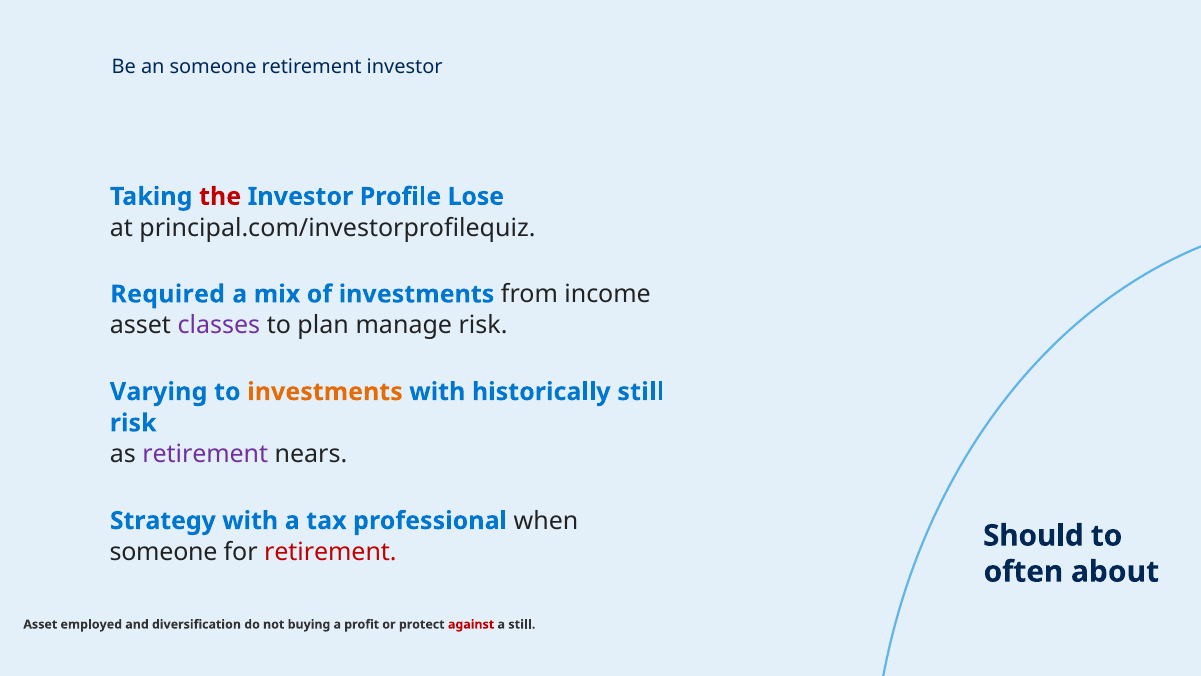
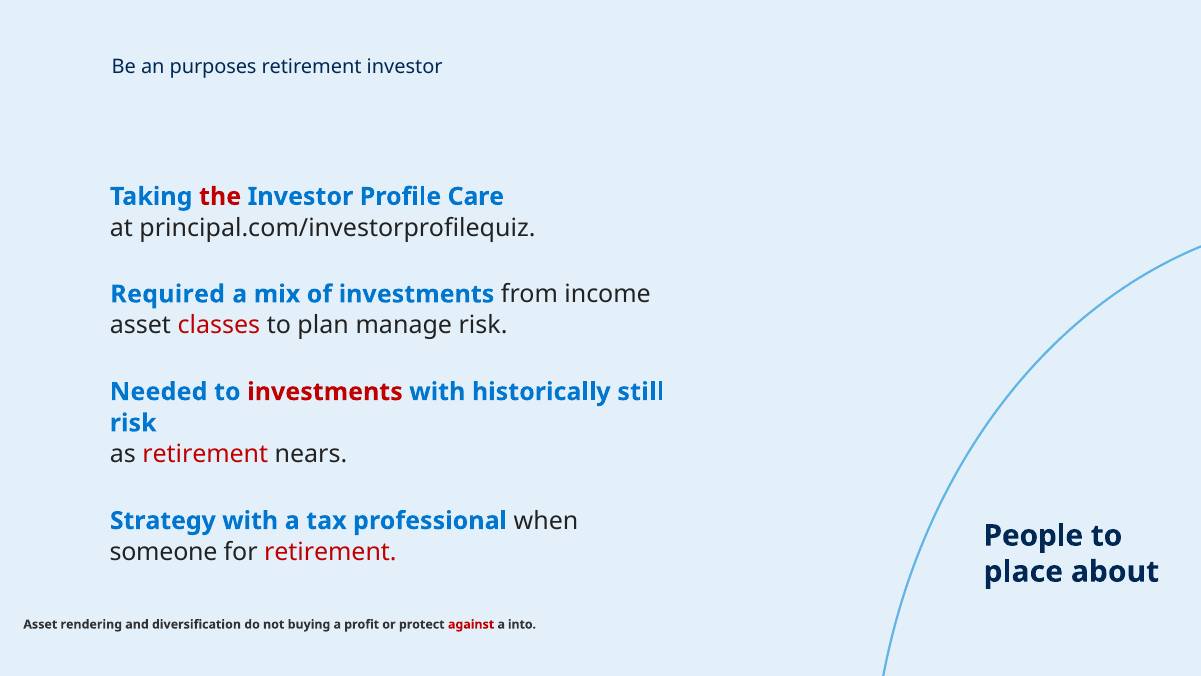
an someone: someone -> purposes
Lose: Lose -> Care
classes colour: purple -> red
Varying: Varying -> Needed
investments at (325, 392) colour: orange -> red
retirement at (205, 454) colour: purple -> red
Should: Should -> People
often: often -> place
employed: employed -> rendering
a still: still -> into
